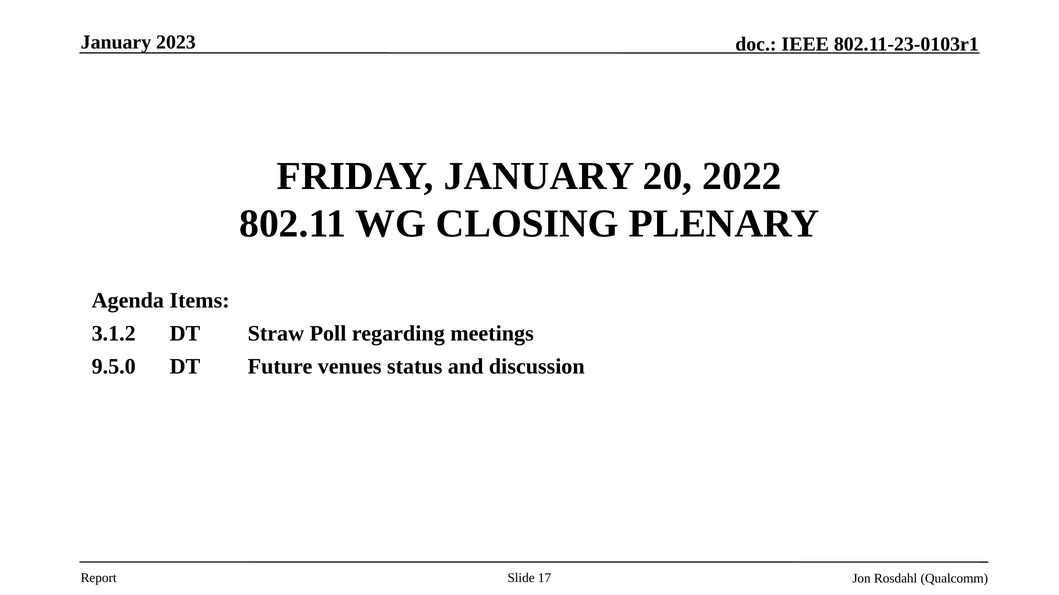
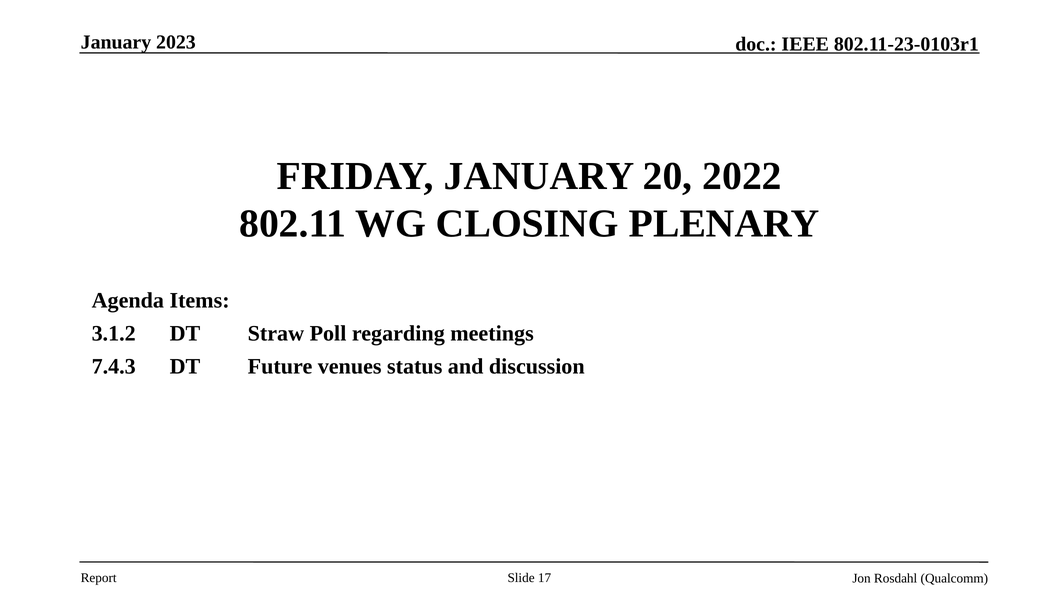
9.5.0: 9.5.0 -> 7.4.3
